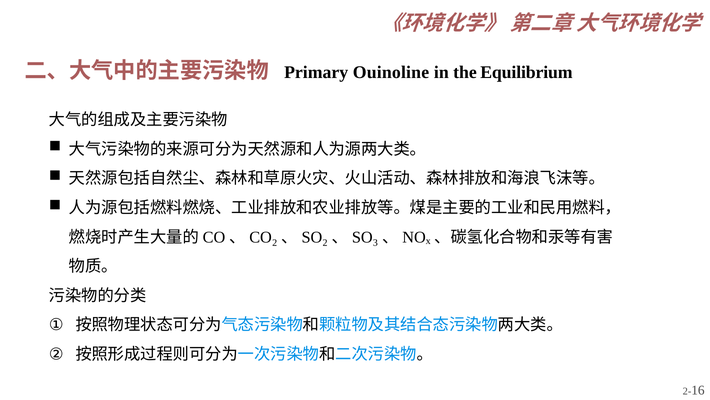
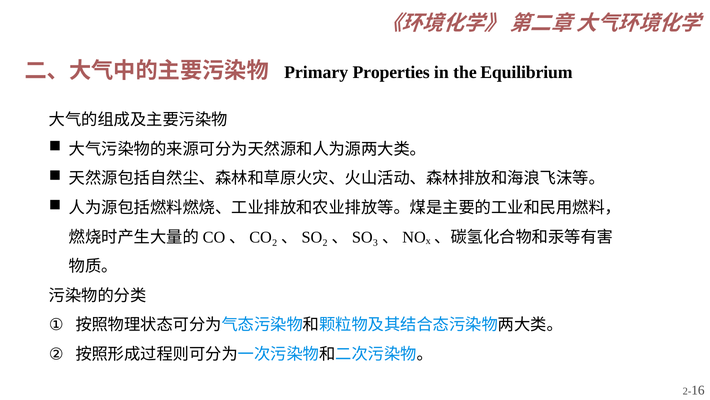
Ouinoline: Ouinoline -> Properties
